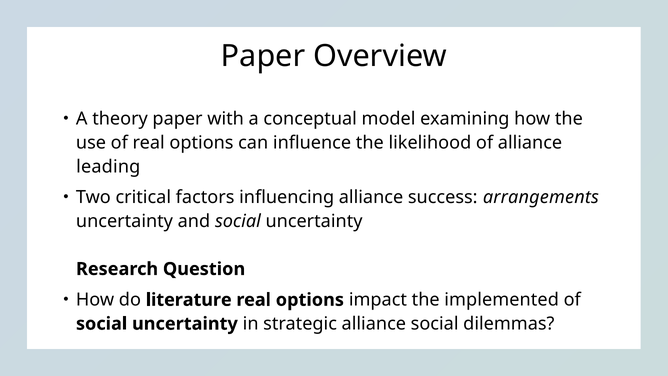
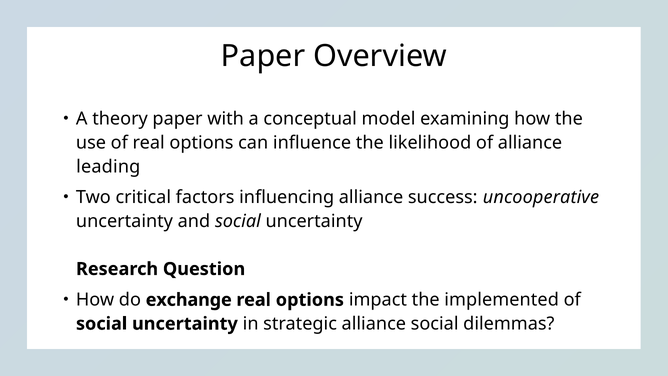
arrangements: arrangements -> uncooperative
literature: literature -> exchange
